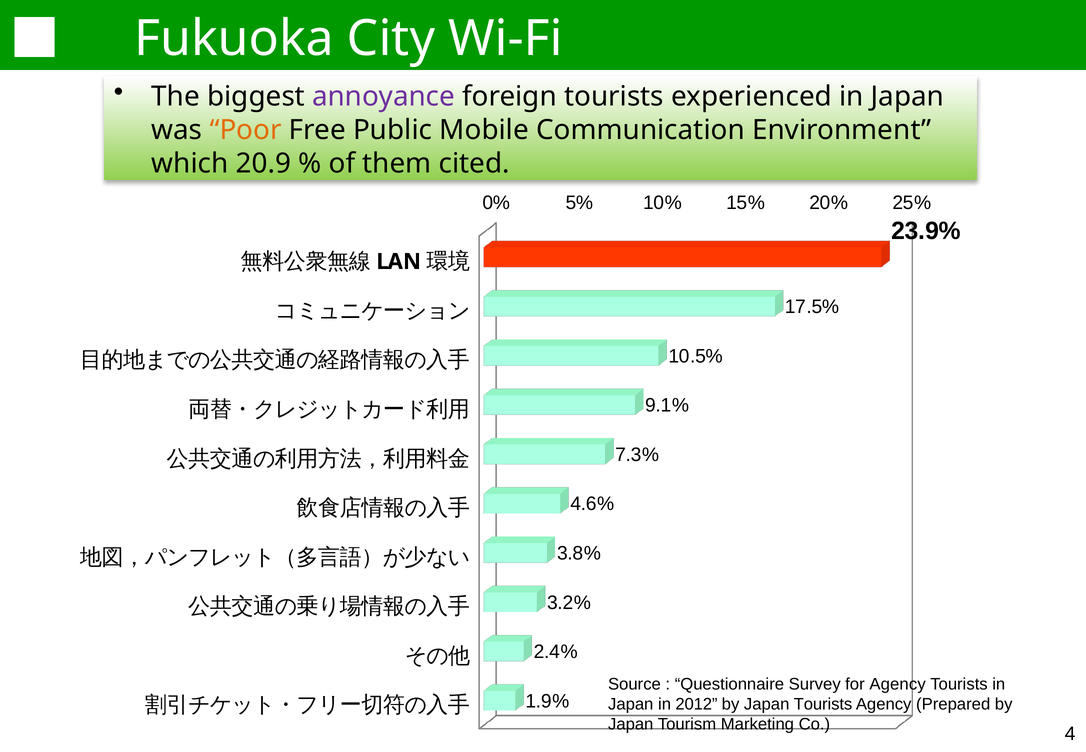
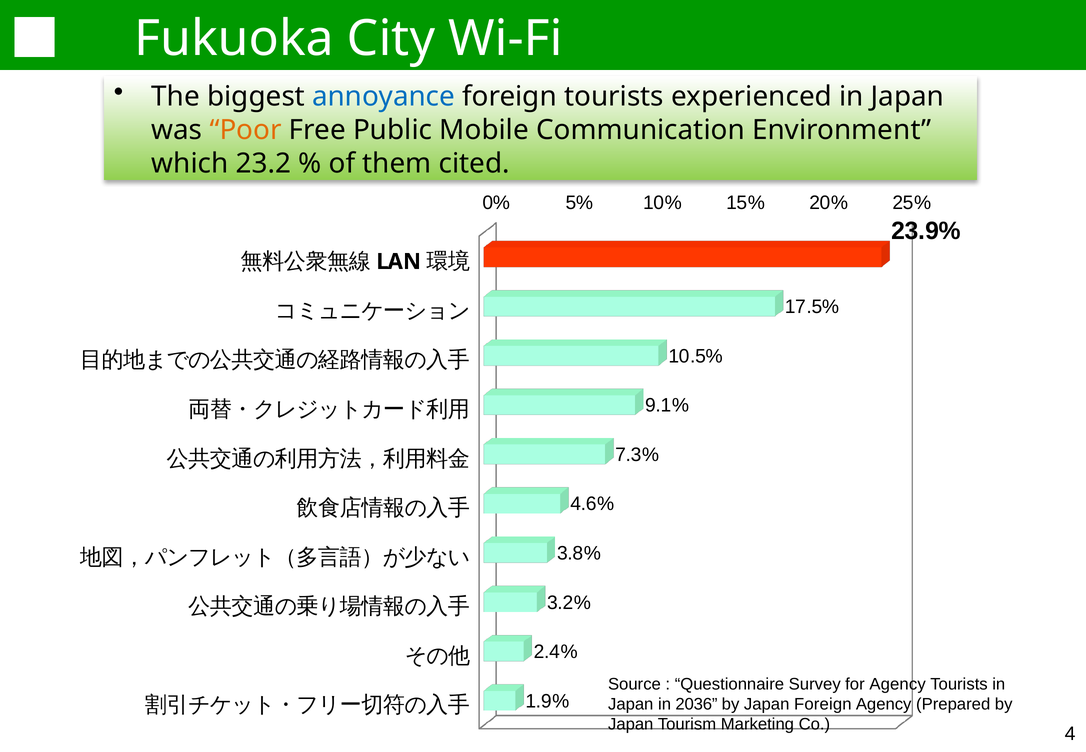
annoyance colour: purple -> blue
20.9: 20.9 -> 23.2
2012: 2012 -> 2036
Japan Tourists: Tourists -> Foreign
